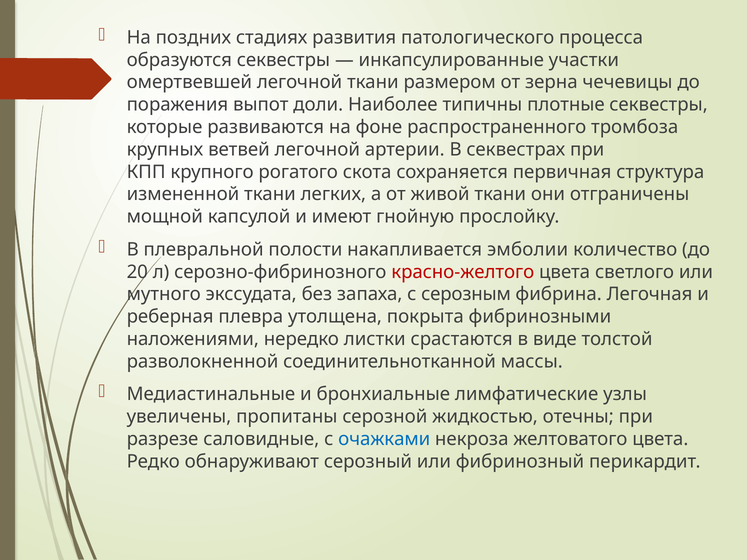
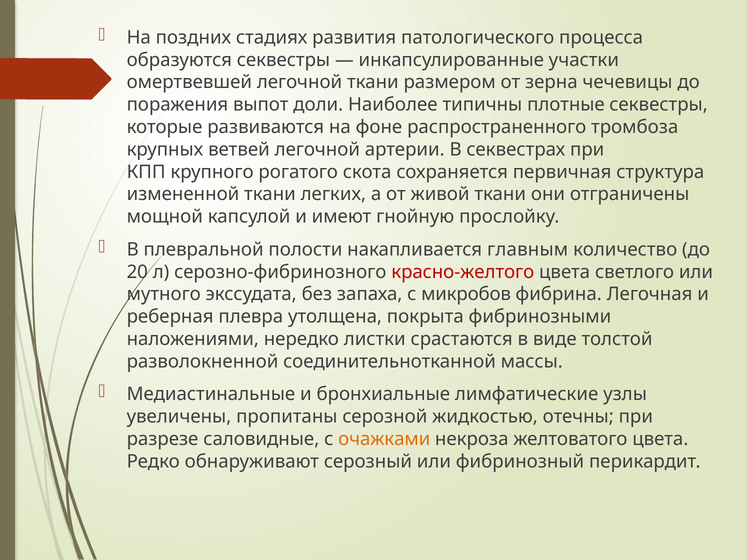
эмболии: эмболии -> главным
серозным: серозным -> микробов
очажками colour: blue -> orange
